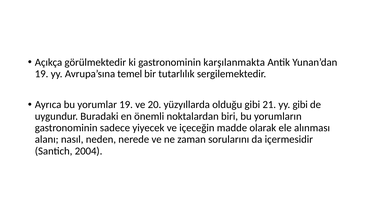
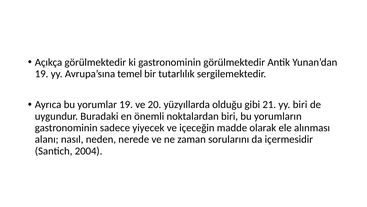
gastronominin karşılanmakta: karşılanmakta -> görülmektedir
yy gibi: gibi -> biri
